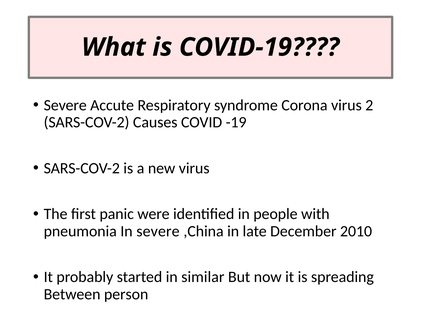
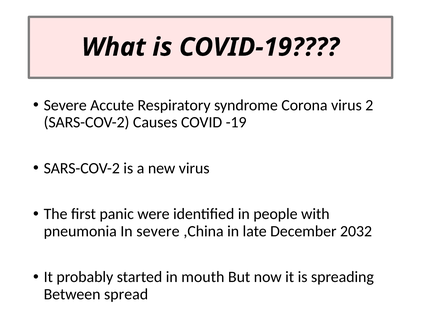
2010: 2010 -> 2032
similar: similar -> mouth
person: person -> spread
